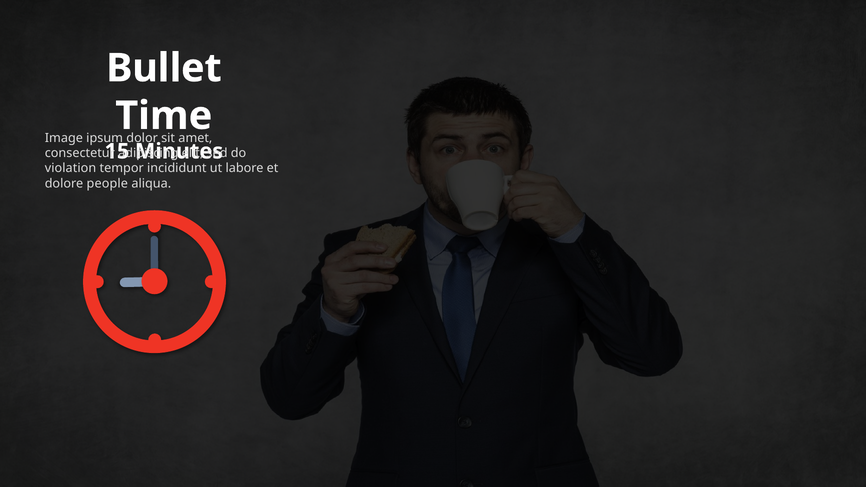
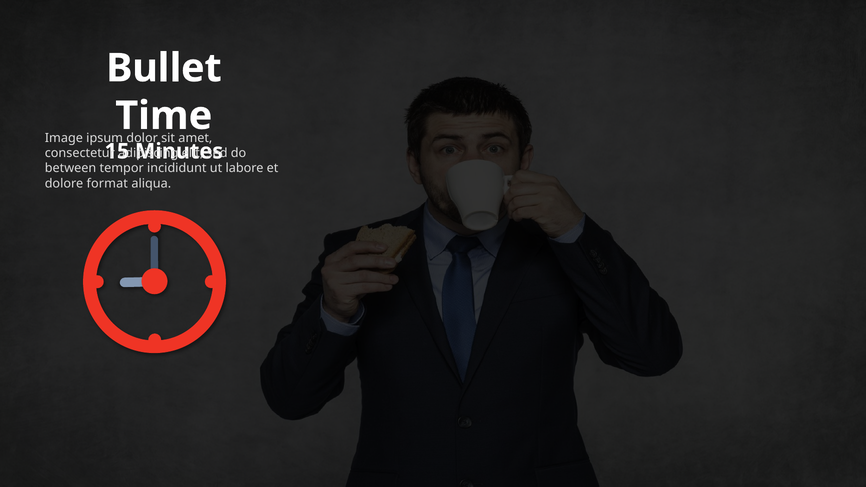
violation: violation -> between
people: people -> format
